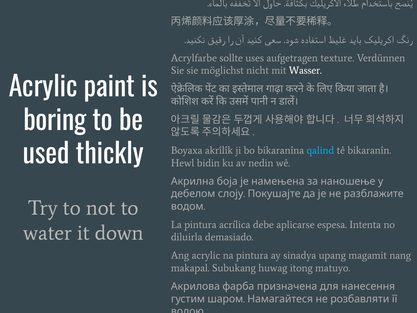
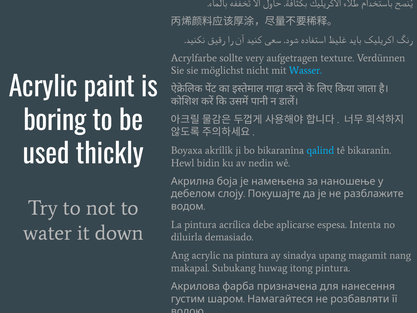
uses: uses -> very
Wasser colour: white -> light blue
itong matuyo: matuyo -> pintura
